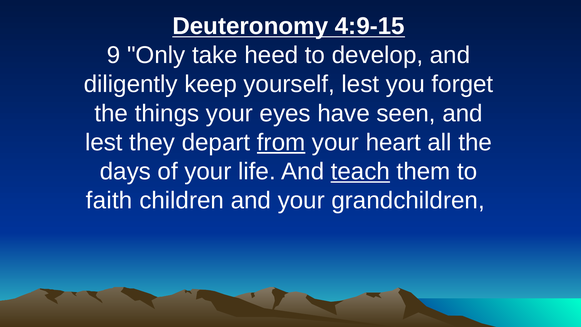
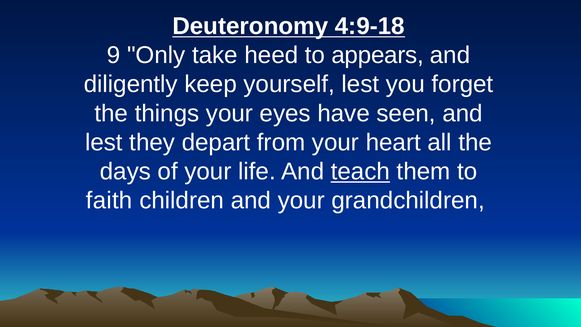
4:9-15: 4:9-15 -> 4:9-18
develop: develop -> appears
from underline: present -> none
